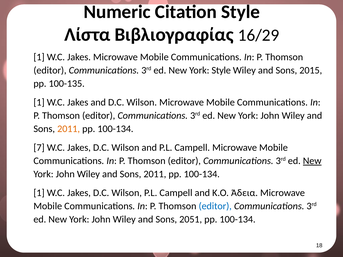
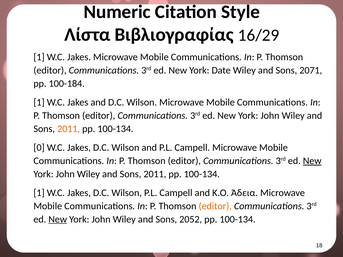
York Style: Style -> Date
2015: 2015 -> 2071
100-135: 100-135 -> 100-184
7: 7 -> 0
editor at (215, 206) colour: blue -> orange
New at (58, 219) underline: none -> present
2051: 2051 -> 2052
